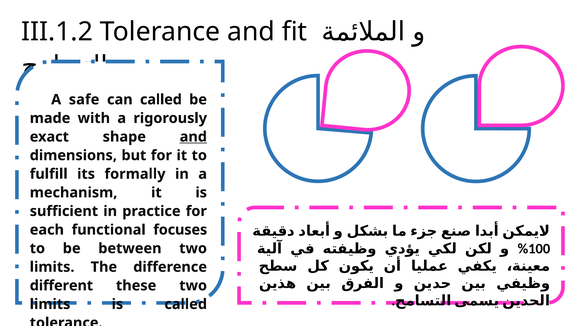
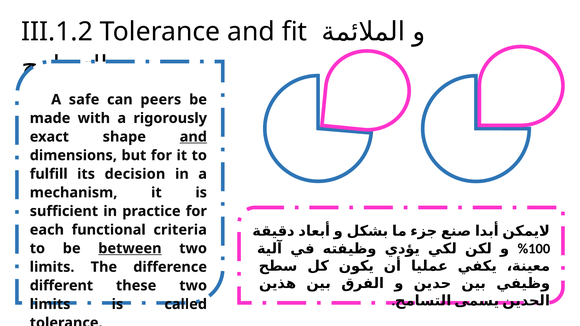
can called: called -> peers
formally: formally -> decision
focuses: focuses -> criteria
between underline: none -> present
